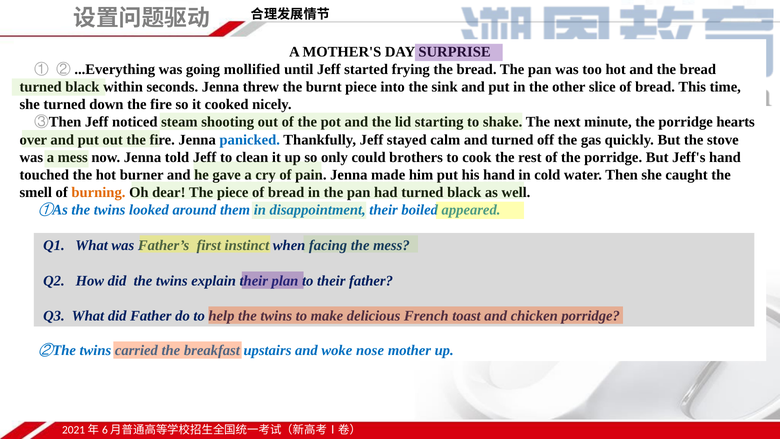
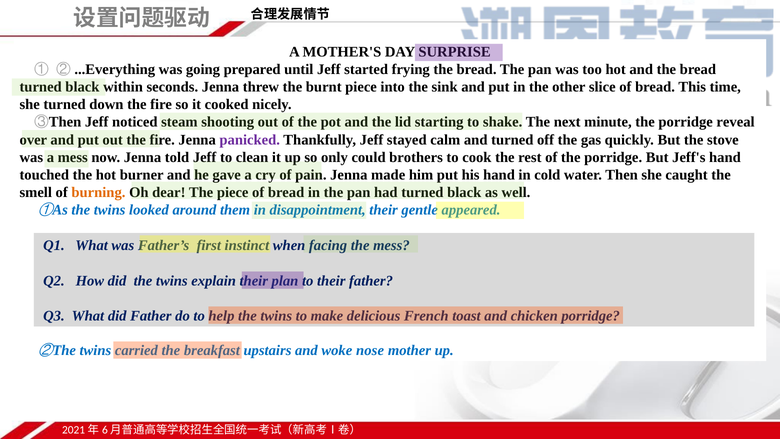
mollified: mollified -> prepared
hearts: hearts -> reveal
panicked colour: blue -> purple
boiled: boiled -> gentle
